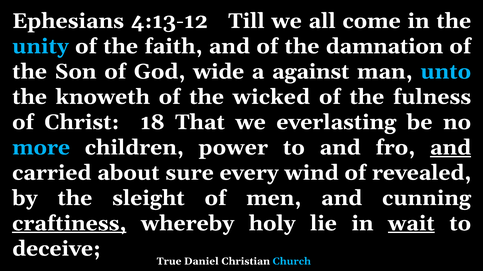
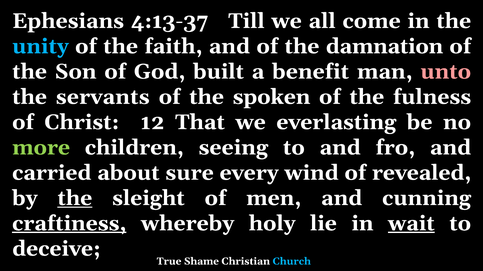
4:13-12: 4:13-12 -> 4:13-37
wide: wide -> built
against: against -> benefit
unto colour: light blue -> pink
knoweth: knoweth -> servants
wicked: wicked -> spoken
18: 18 -> 12
more colour: light blue -> light green
power: power -> seeing
and at (451, 148) underline: present -> none
the at (75, 199) underline: none -> present
Daniel: Daniel -> Shame
